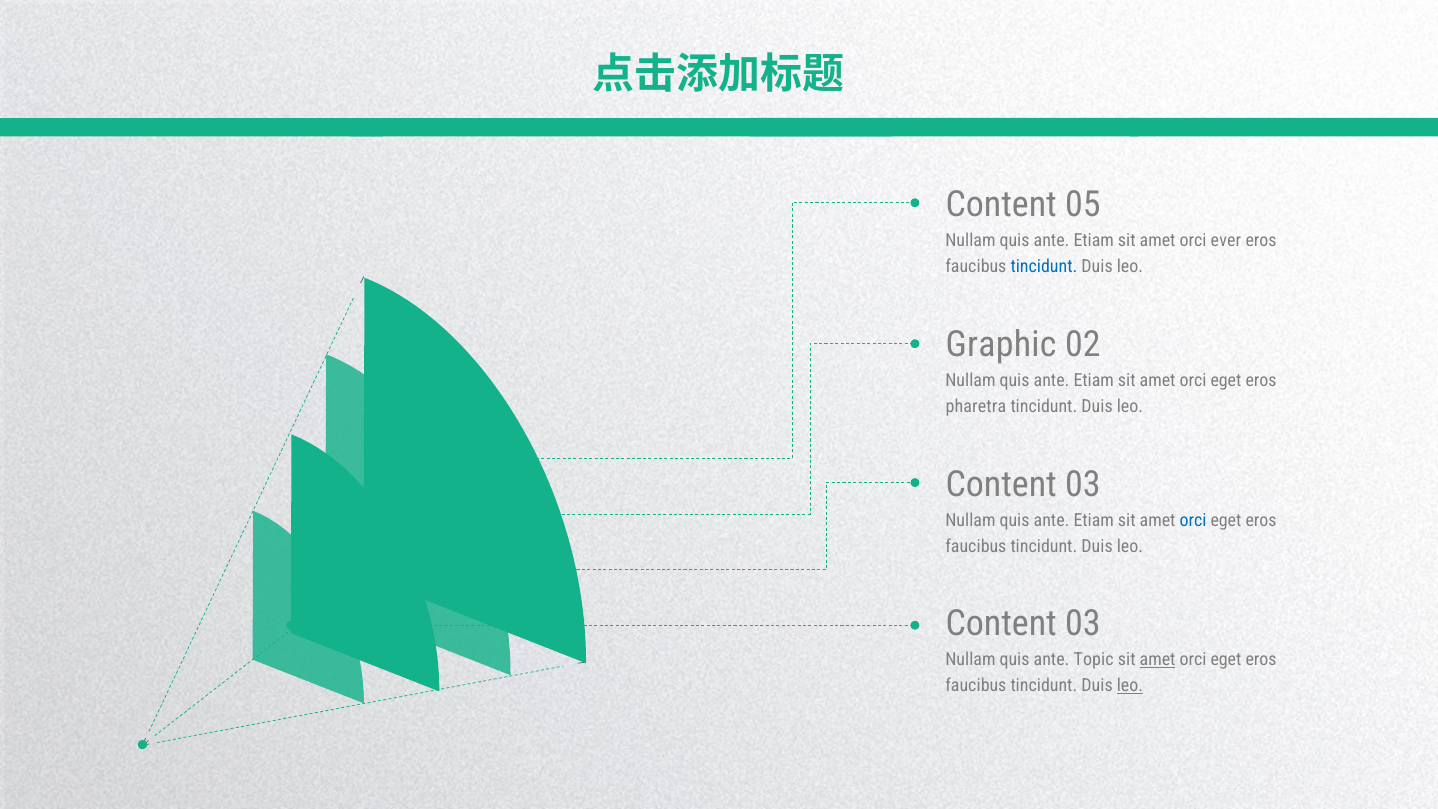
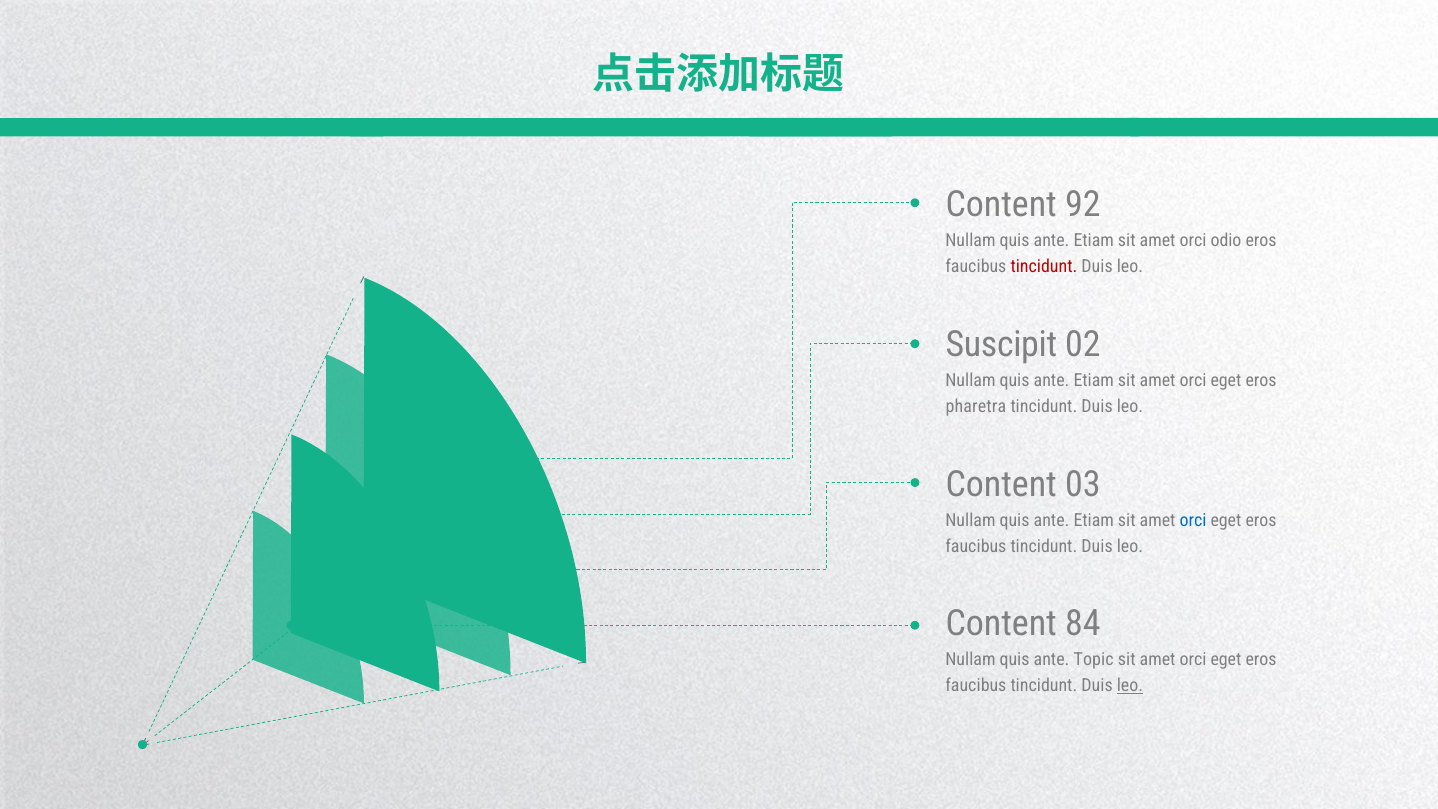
05: 05 -> 92
ever: ever -> odio
tincidunt at (1044, 267) colour: blue -> red
Graphic: Graphic -> Suscipit
03 at (1083, 624): 03 -> 84
amet at (1158, 660) underline: present -> none
